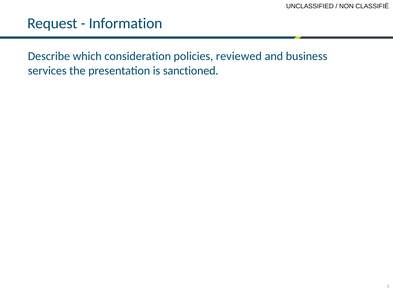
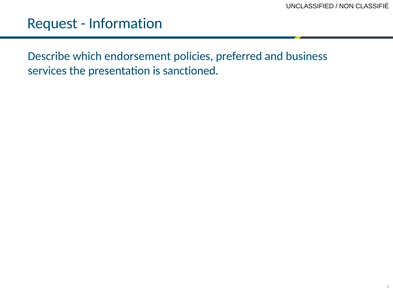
consideration: consideration -> endorsement
reviewed: reviewed -> preferred
